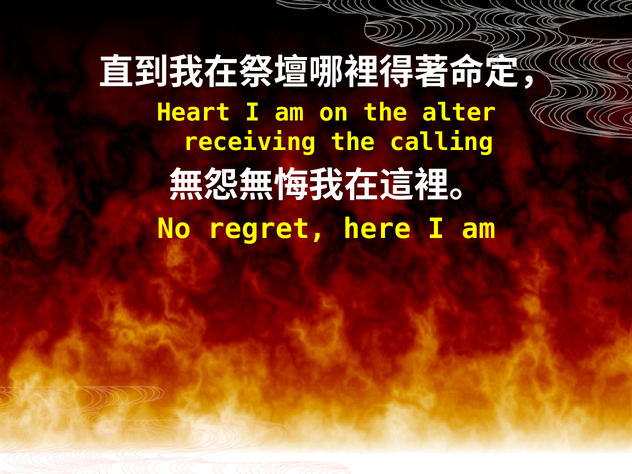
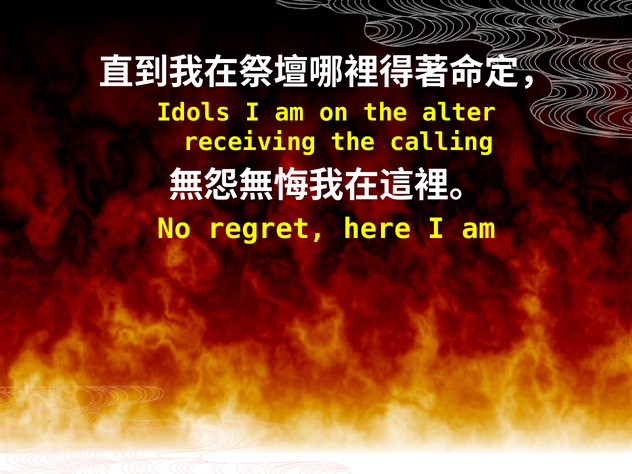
Heart: Heart -> Idols
